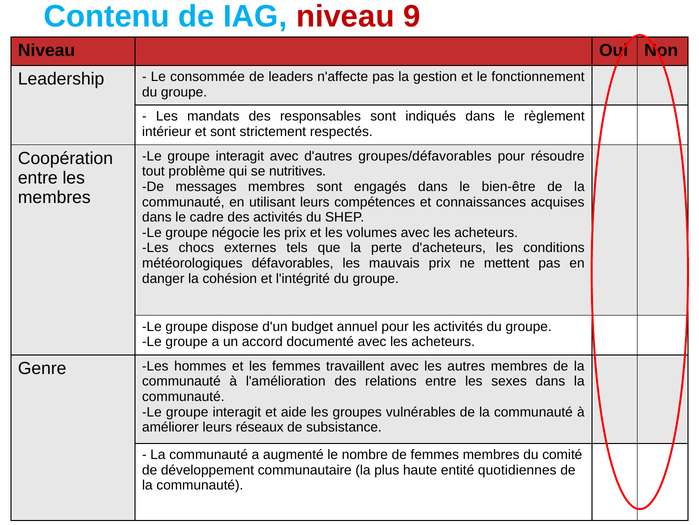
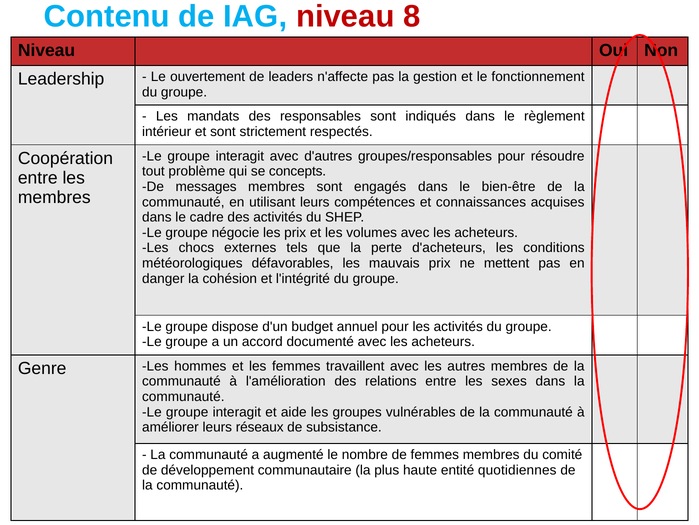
9: 9 -> 8
consommée: consommée -> ouvertement
groupes/défavorables: groupes/défavorables -> groupes/responsables
nutritives: nutritives -> concepts
